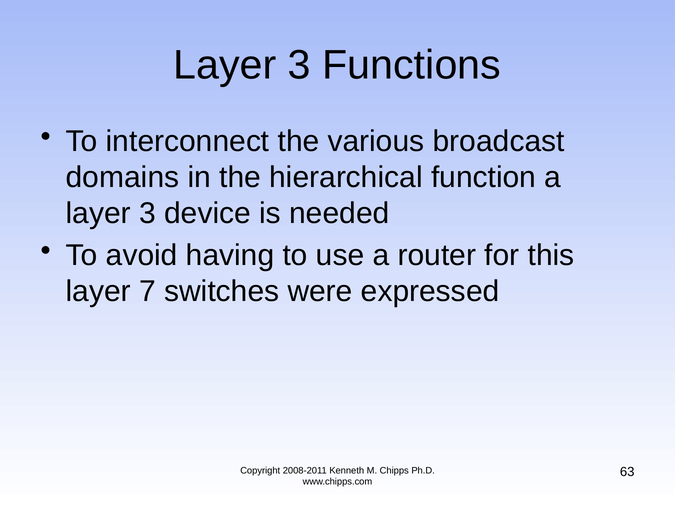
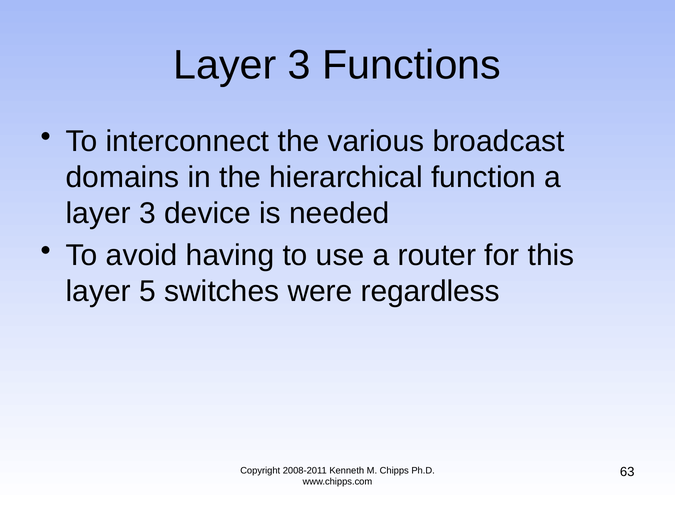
7: 7 -> 5
expressed: expressed -> regardless
